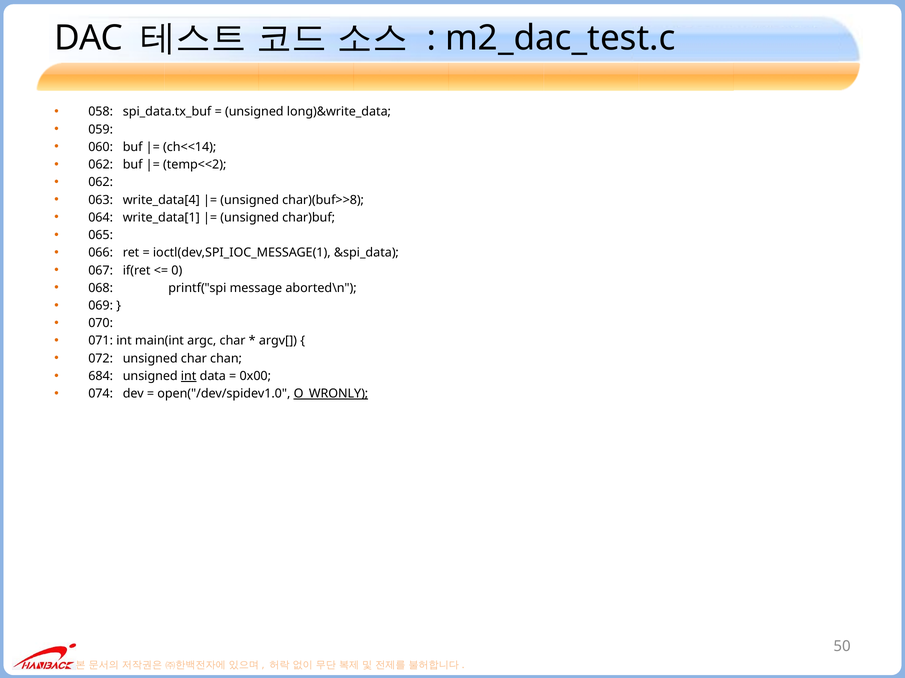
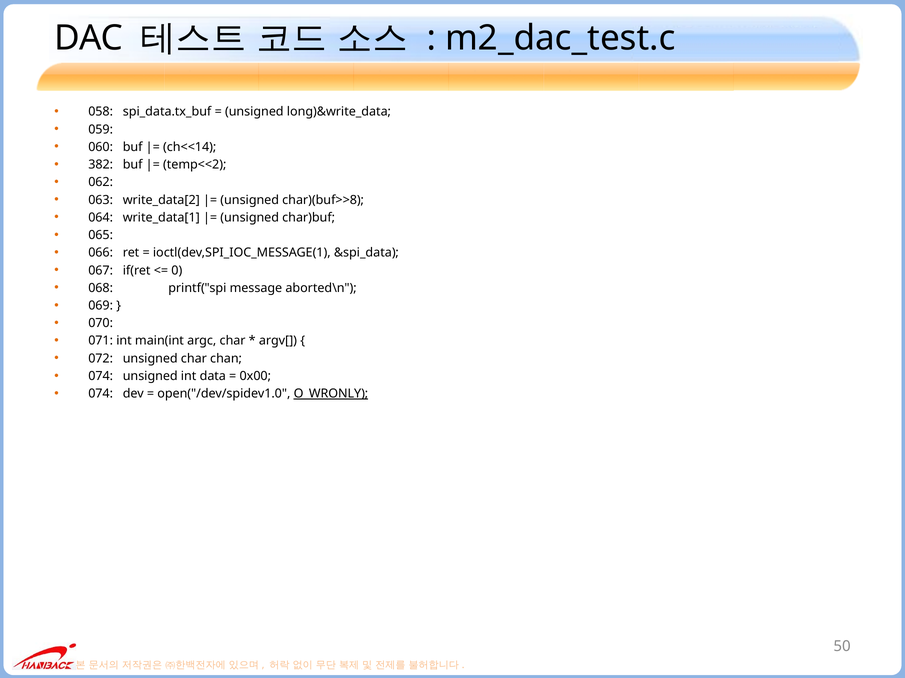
062 at (101, 165): 062 -> 382
write_data[4: write_data[4 -> write_data[2
684 at (101, 376): 684 -> 074
int at (189, 376) underline: present -> none
